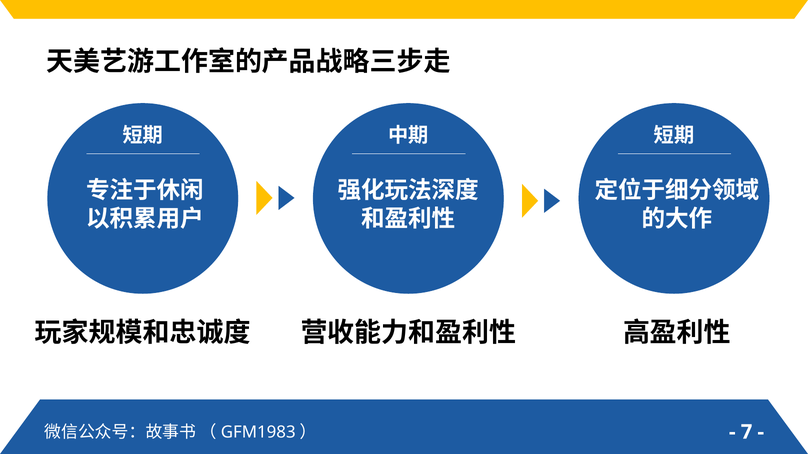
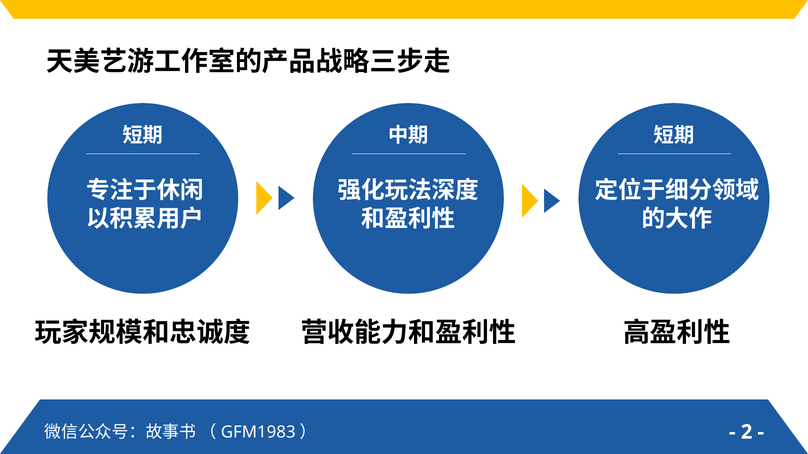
7: 7 -> 2
